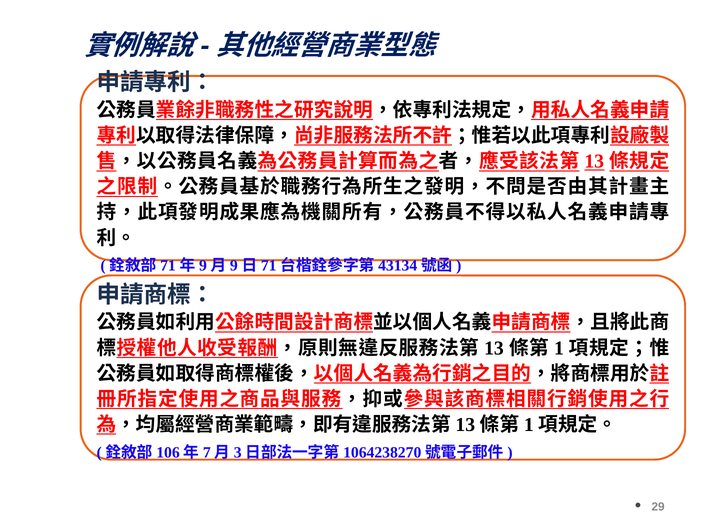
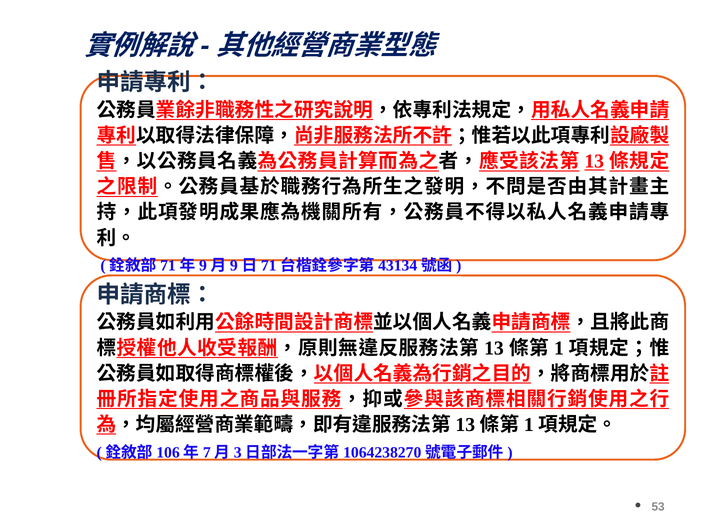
29: 29 -> 53
